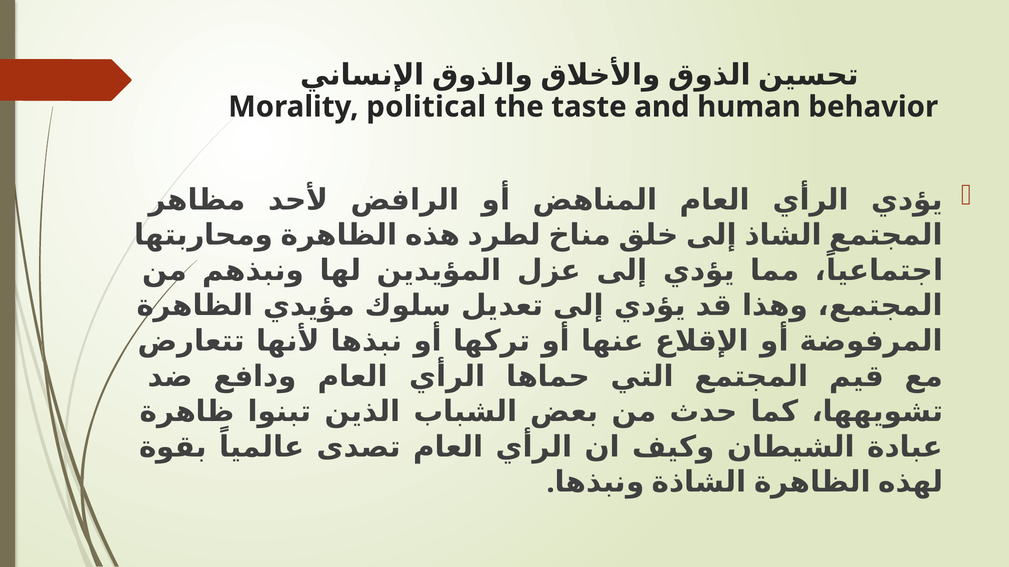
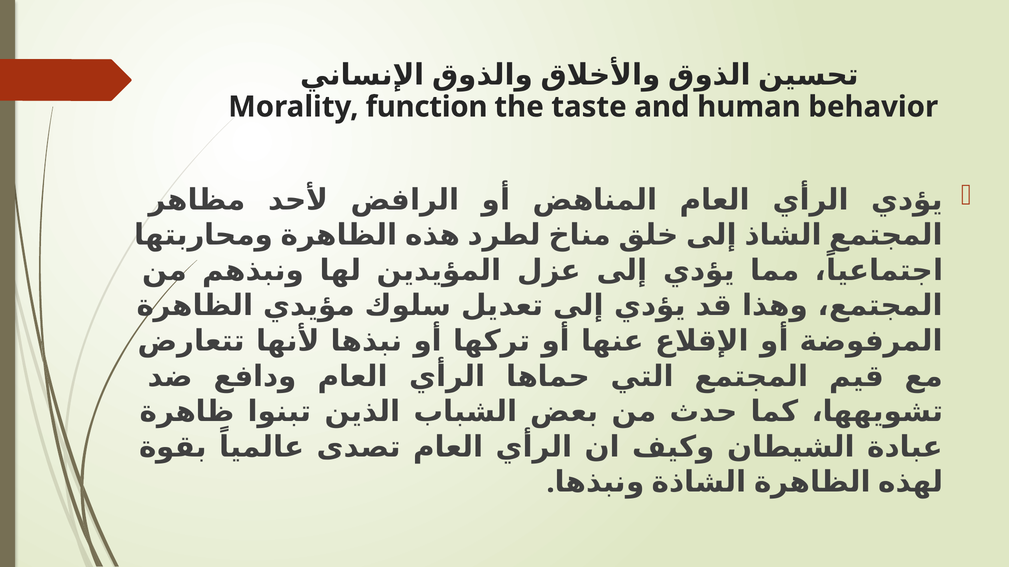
political: political -> function
